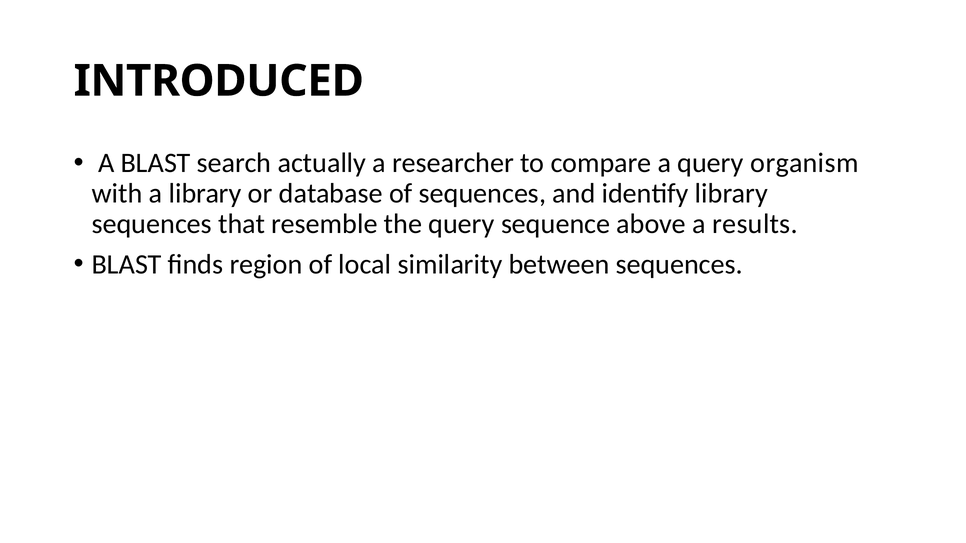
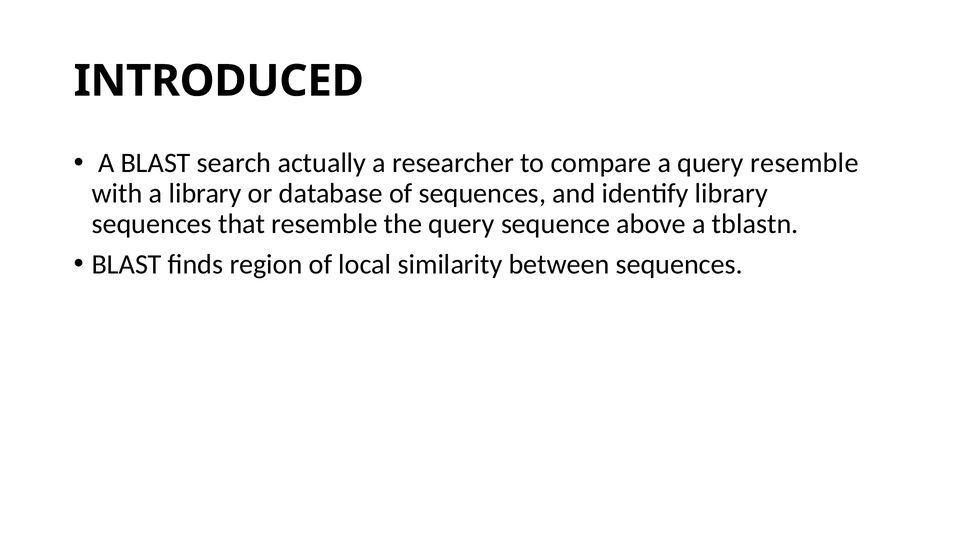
query organism: organism -> resemble
results: results -> tblastn
